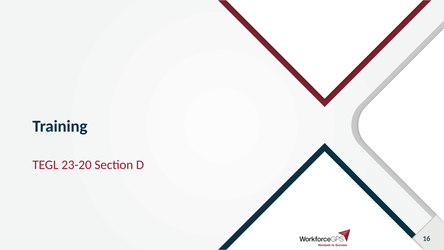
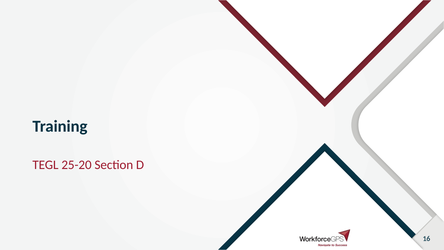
23-20: 23-20 -> 25-20
